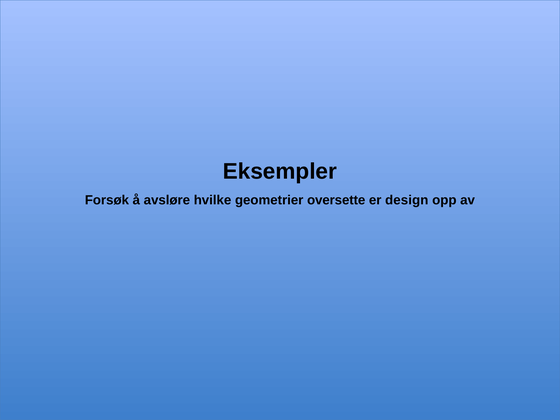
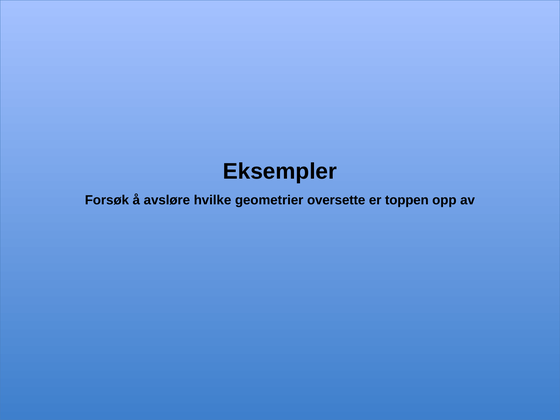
design: design -> toppen
